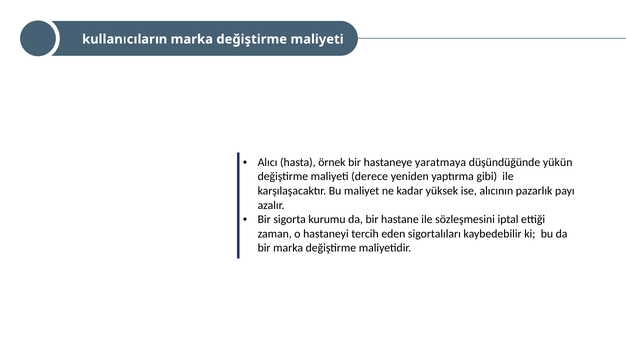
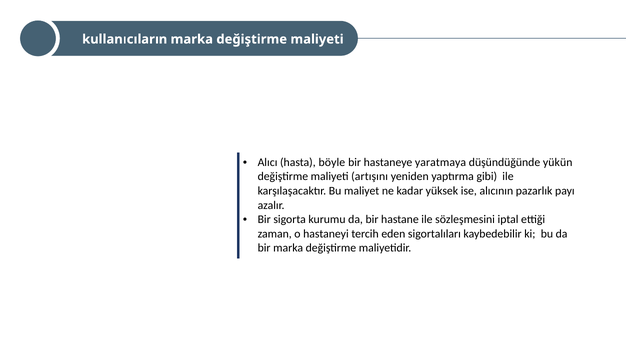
örnek: örnek -> böyle
derece: derece -> artışını
